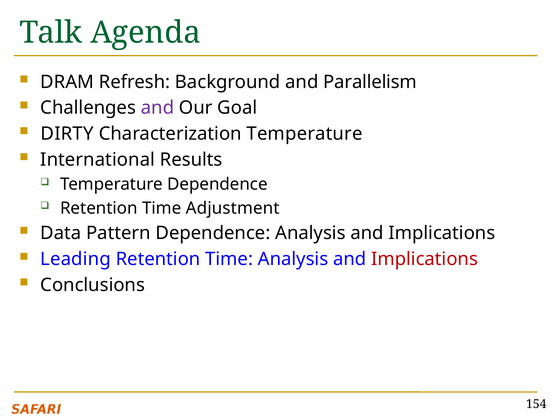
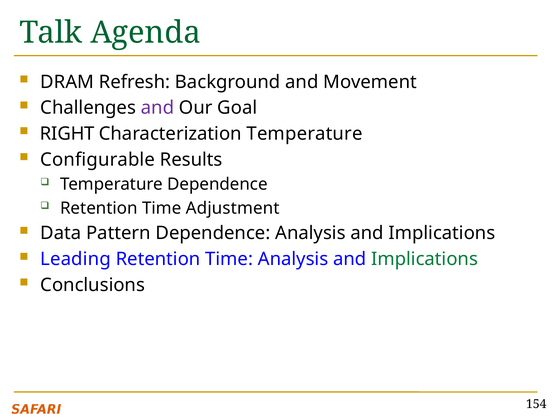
Parallelism: Parallelism -> Movement
DIRTY: DIRTY -> RIGHT
International: International -> Configurable
Implications at (425, 259) colour: red -> green
